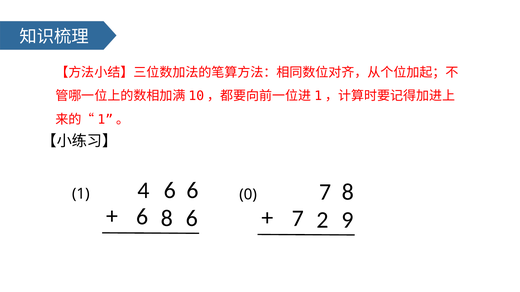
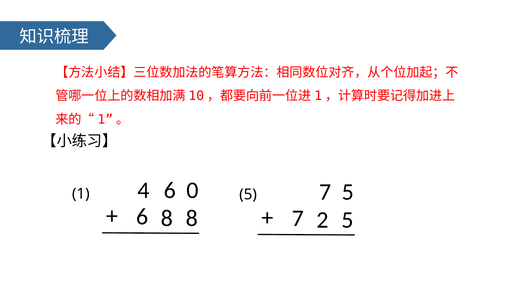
6 at (193, 191): 6 -> 0
7 8: 8 -> 5
1 0: 0 -> 5
8 6: 6 -> 8
2 9: 9 -> 5
